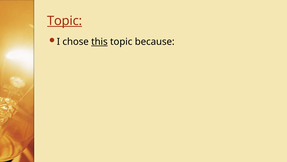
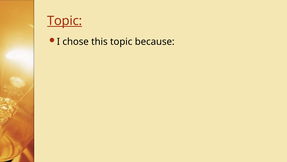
this underline: present -> none
